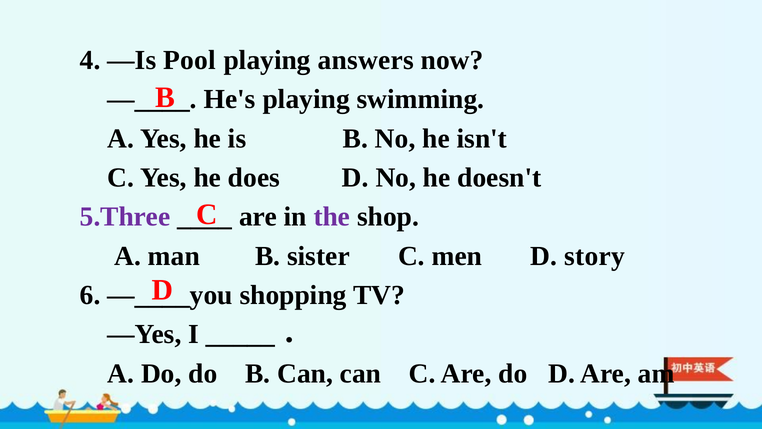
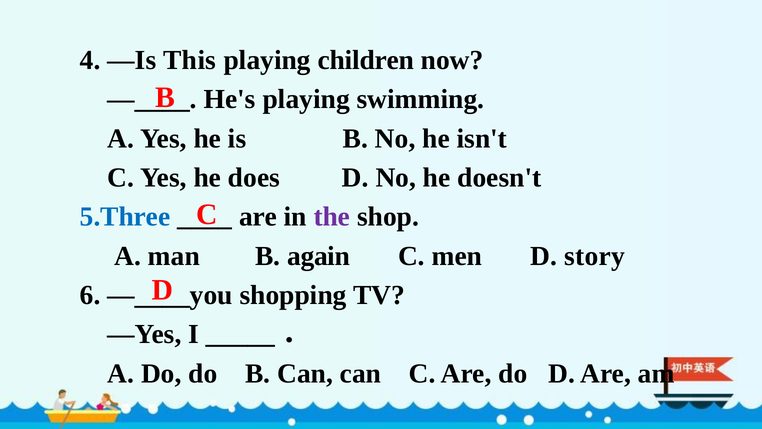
Pool: Pool -> This
answers: answers -> children
5.Three colour: purple -> blue
sister: sister -> again
